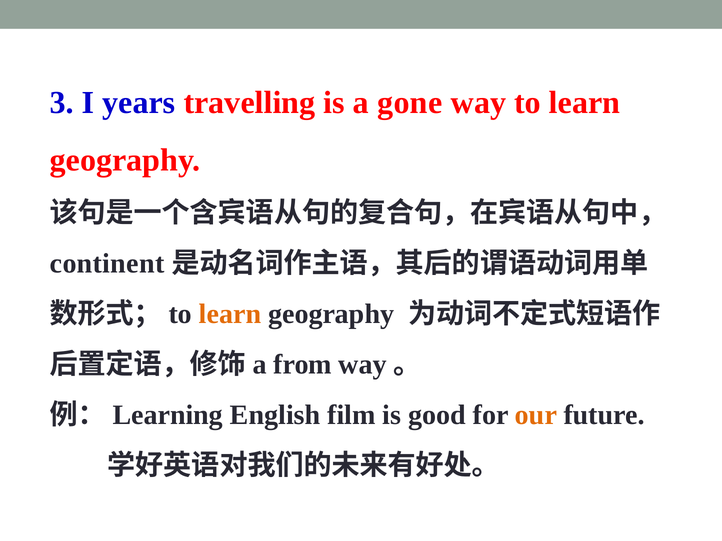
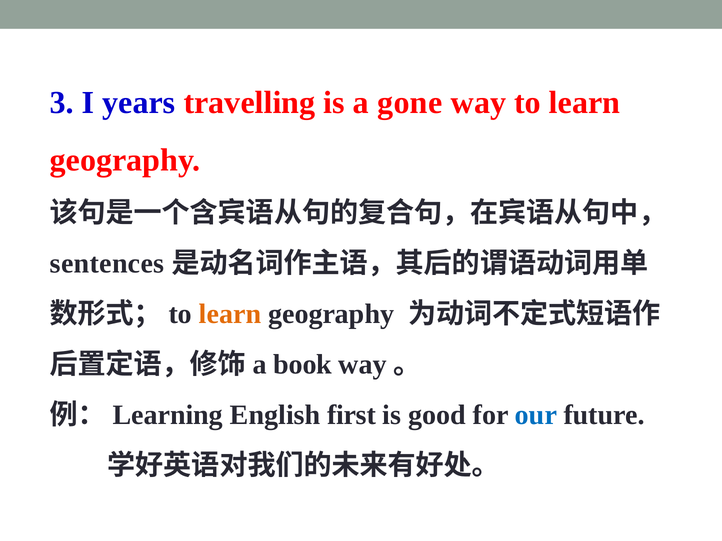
continent: continent -> sentences
from: from -> book
film: film -> first
our colour: orange -> blue
